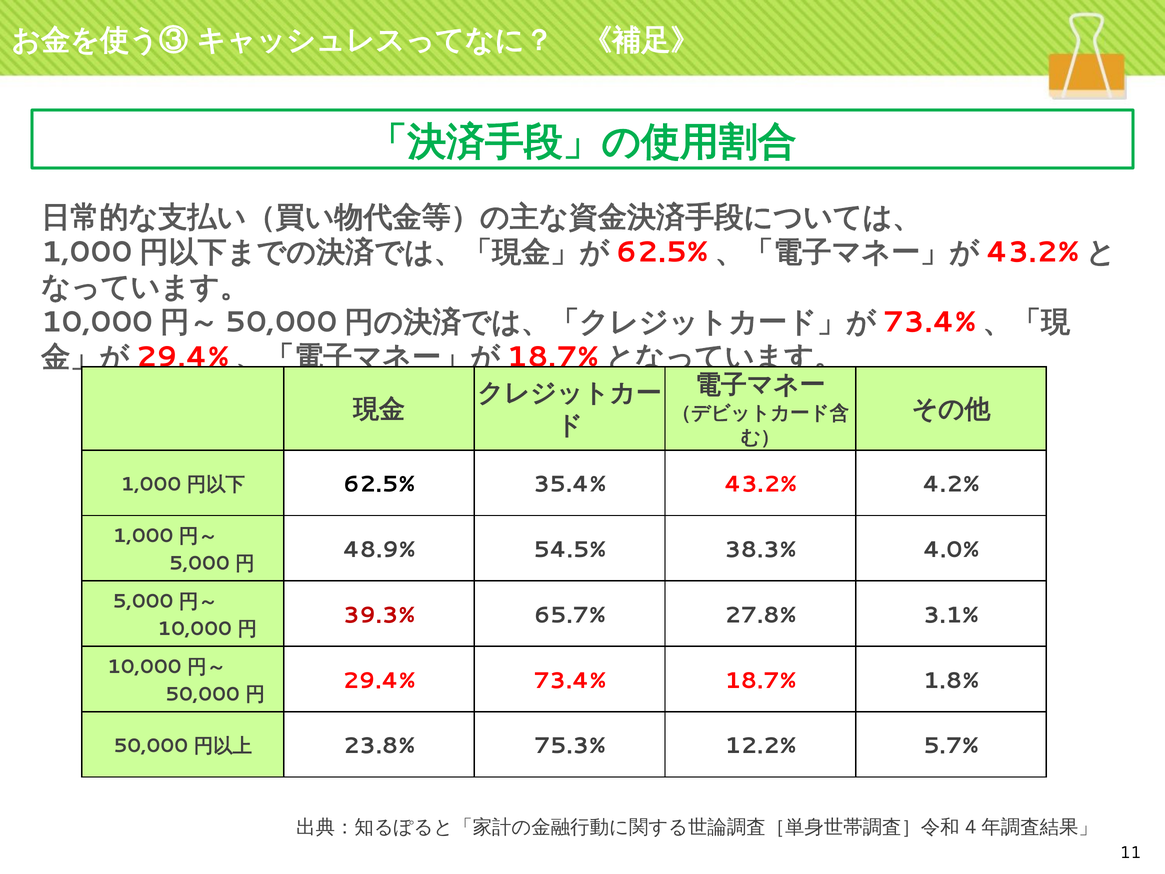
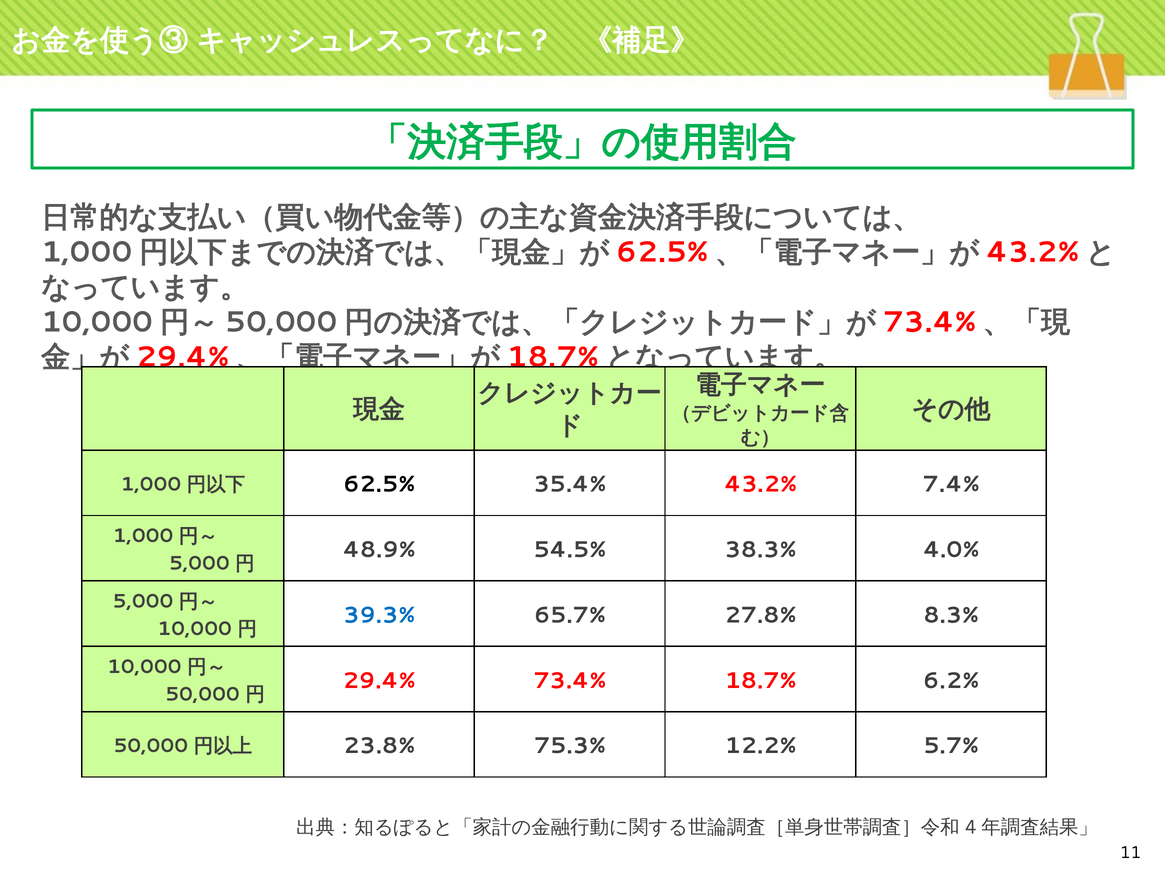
4.2%: 4.2% -> 7.4%
39.3% colour: red -> blue
3.1%: 3.1% -> 8.3%
1.8%: 1.8% -> 6.2%
